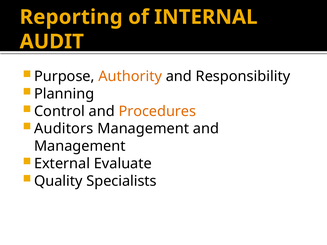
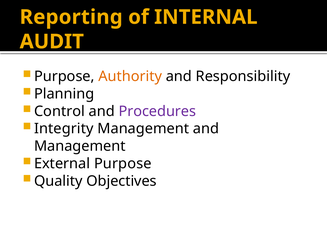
Procedures colour: orange -> purple
Auditors: Auditors -> Integrity
External Evaluate: Evaluate -> Purpose
Specialists: Specialists -> Objectives
